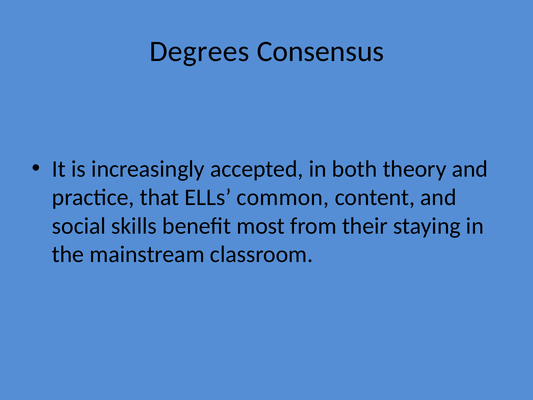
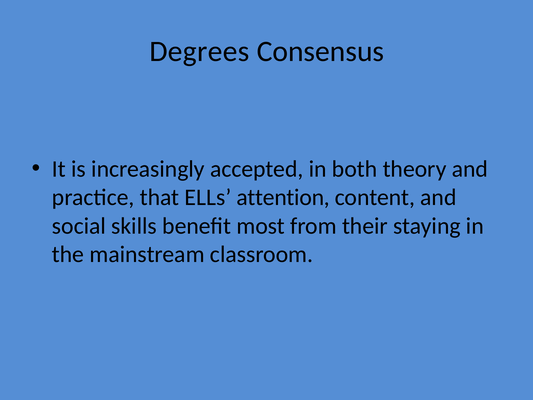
common: common -> attention
